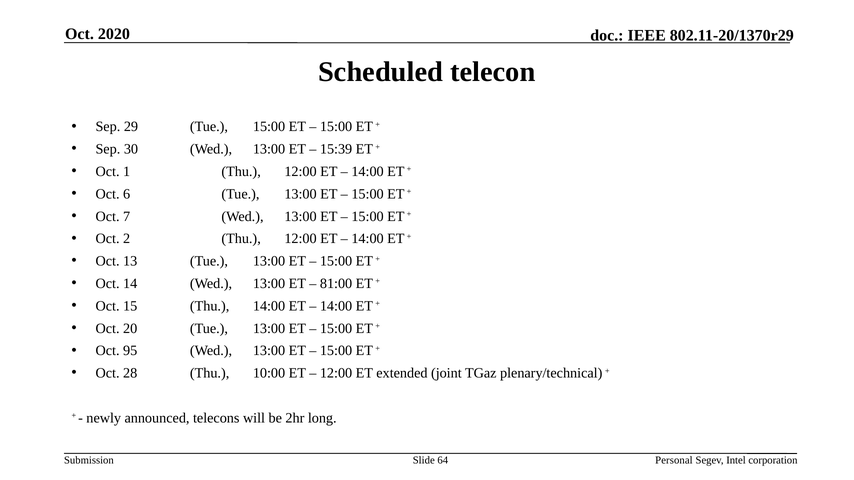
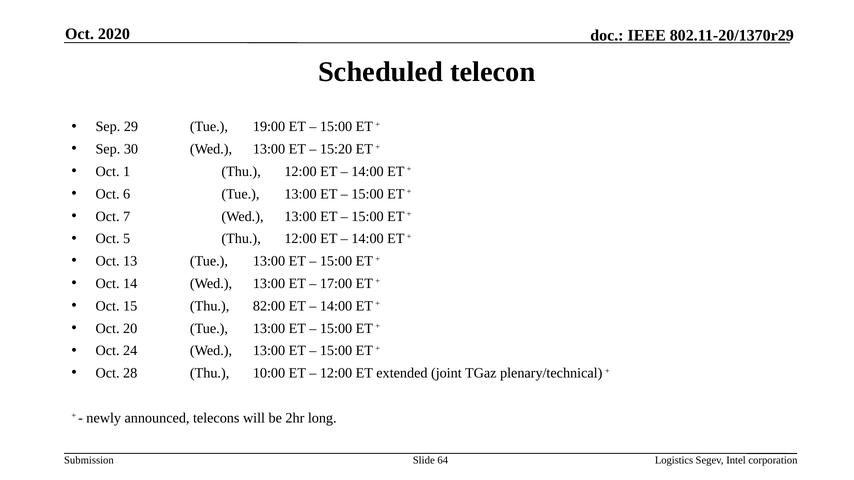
Tue 15:00: 15:00 -> 19:00
15:39: 15:39 -> 15:20
2: 2 -> 5
81:00: 81:00 -> 17:00
Thu 14:00: 14:00 -> 82:00
95: 95 -> 24
Personal: Personal -> Logistics
